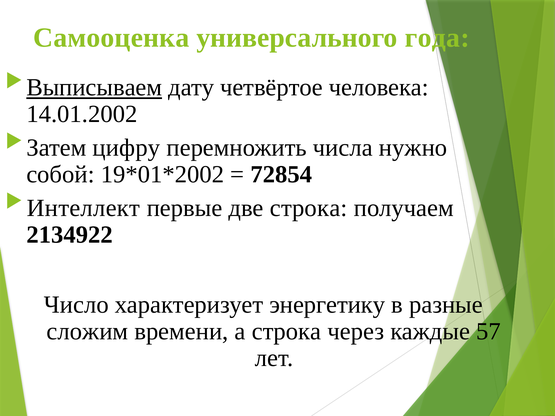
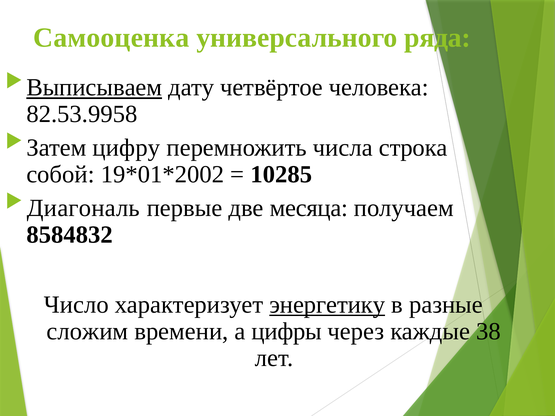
года: года -> ряда
14.01.2002: 14.01.2002 -> 82.53.9958
нужно: нужно -> строка
72854: 72854 -> 10285
Интеллект: Интеллект -> Диагональ
две строка: строка -> месяца
2134922: 2134922 -> 8584832
энергетику underline: none -> present
а строка: строка -> цифры
57: 57 -> 38
